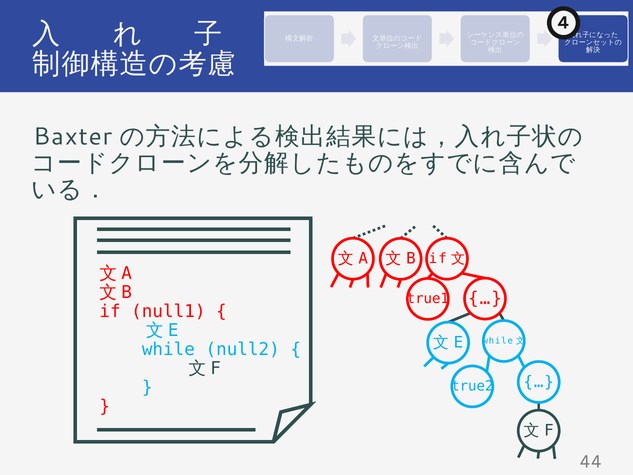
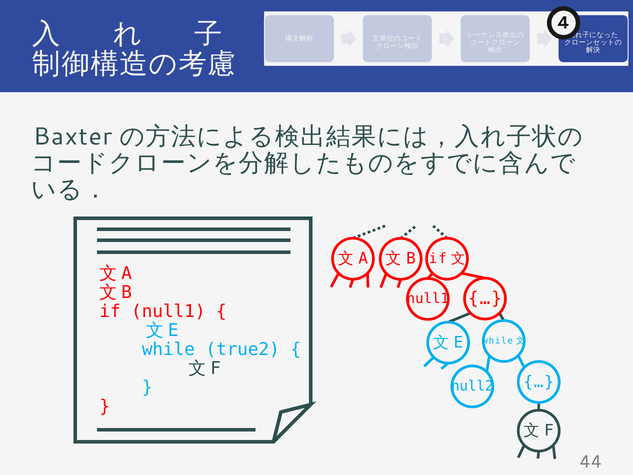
true1 at (428, 299): true1 -> null1
null2: null2 -> true2
true2: true2 -> null2
